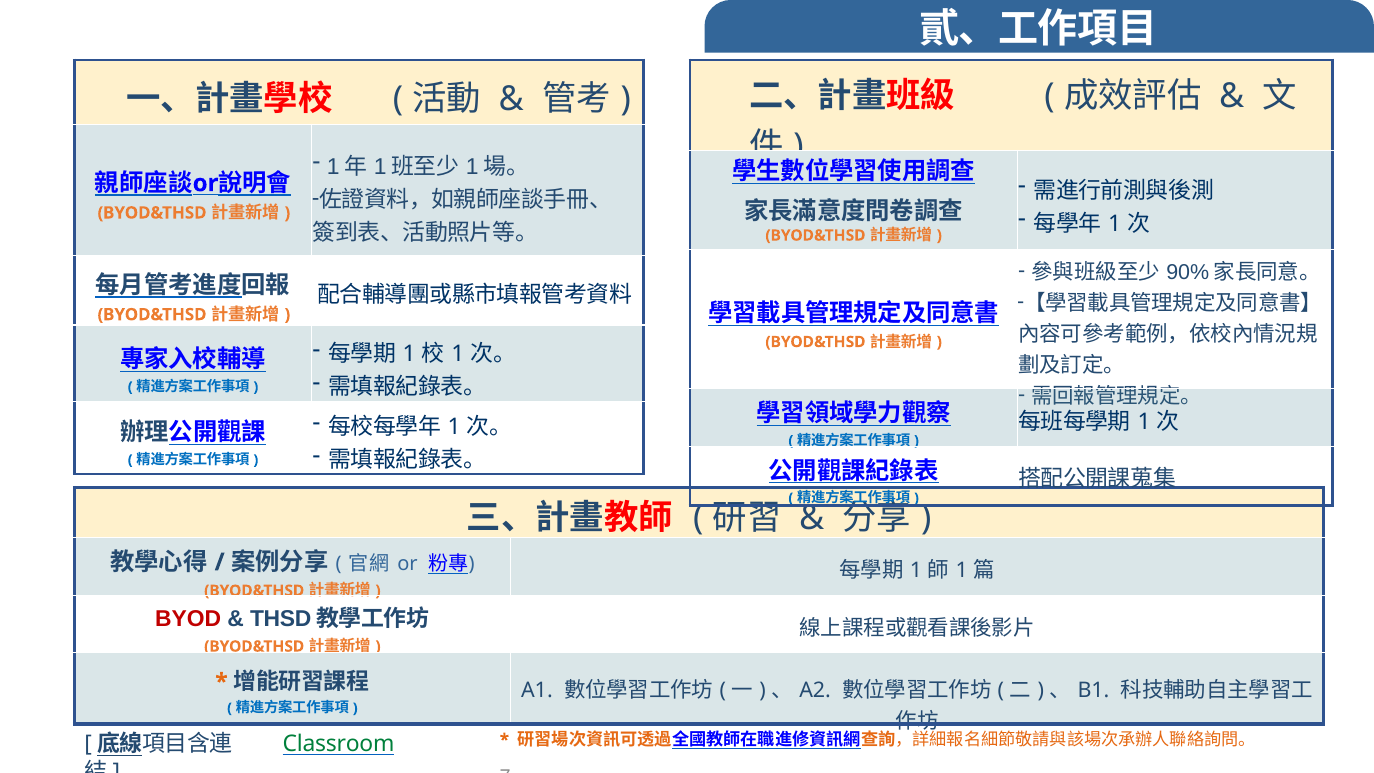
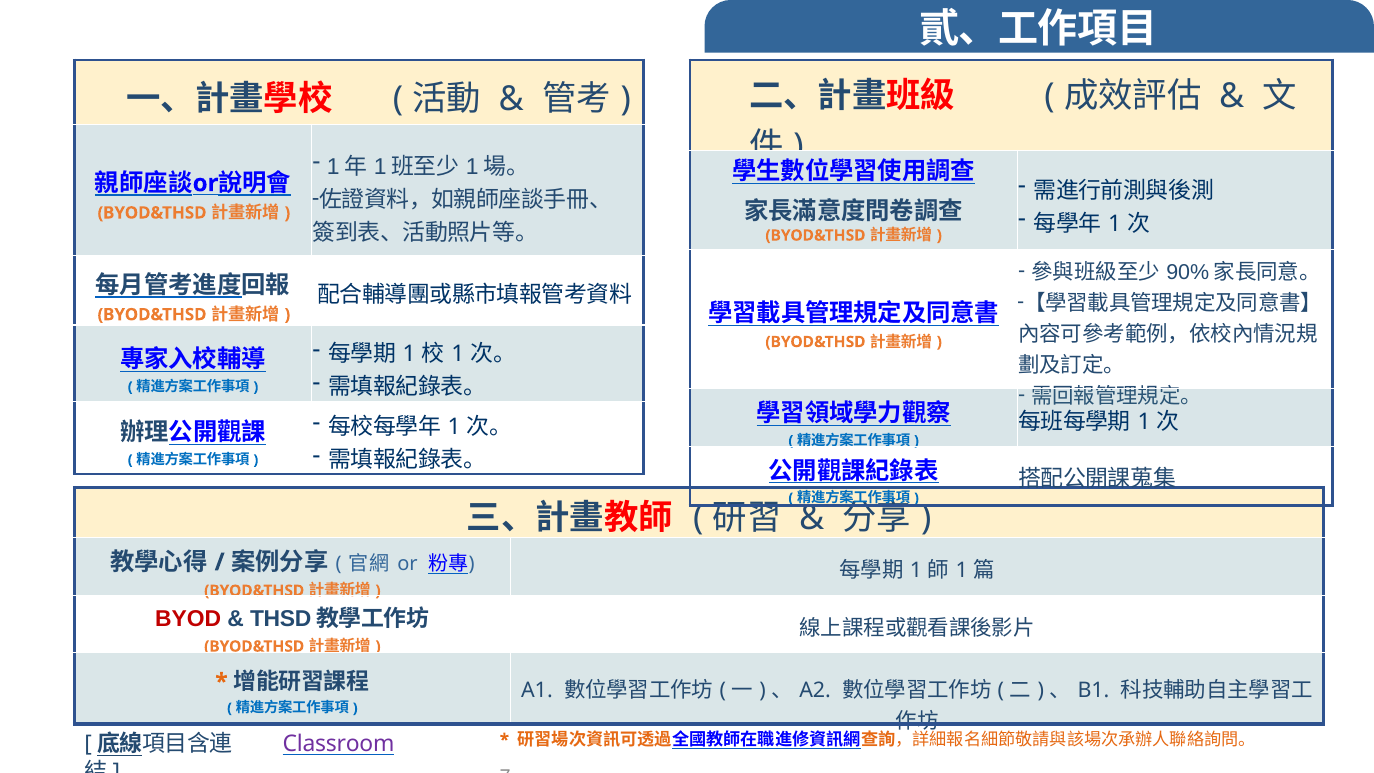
Classroom colour: green -> purple
